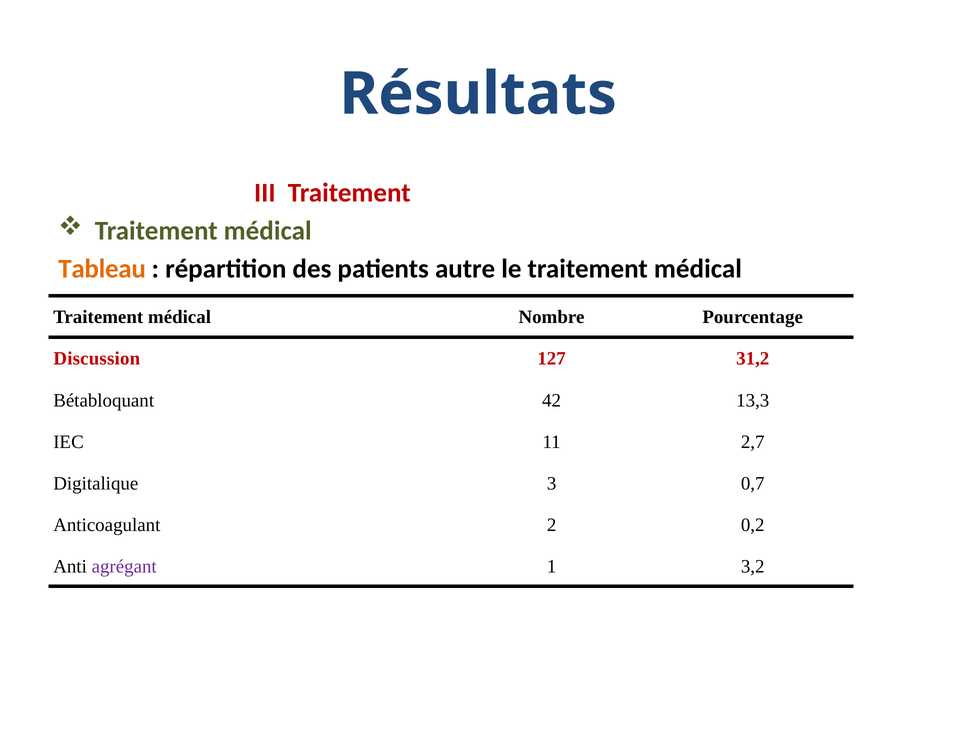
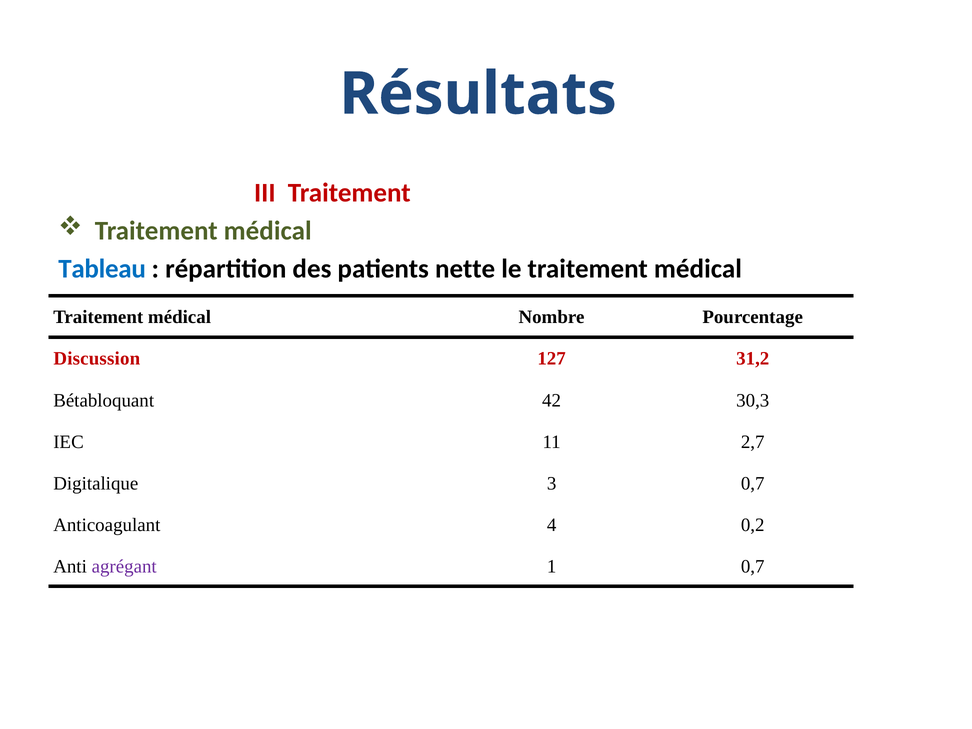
Tableau colour: orange -> blue
autre: autre -> nette
13,3: 13,3 -> 30,3
2: 2 -> 4
1 3,2: 3,2 -> 0,7
